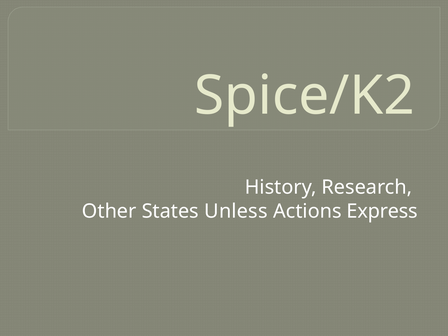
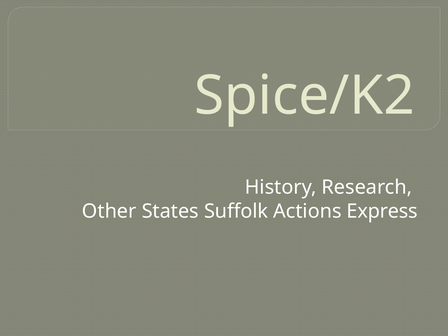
Unless: Unless -> Suffolk
